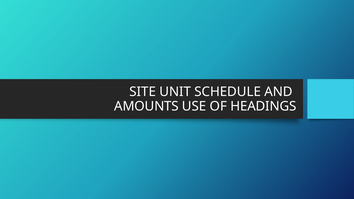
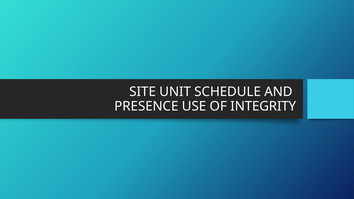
AMOUNTS: AMOUNTS -> PRESENCE
HEADINGS: HEADINGS -> INTEGRITY
